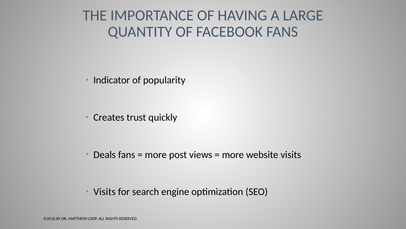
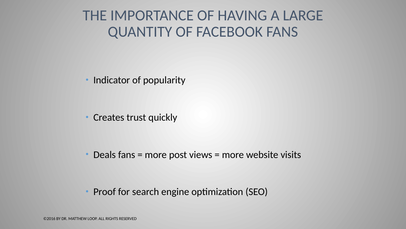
Visits at (105, 191): Visits -> Proof
